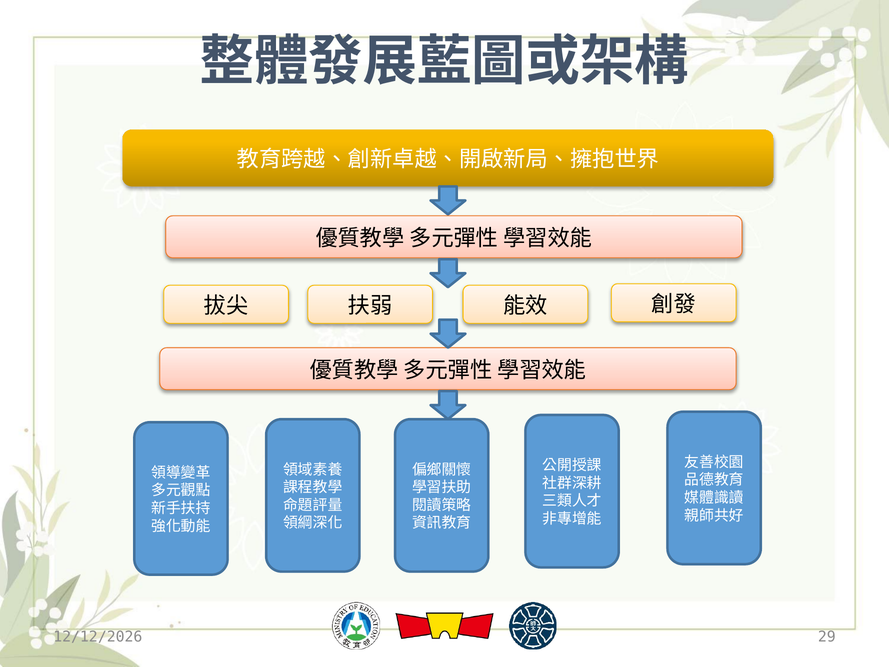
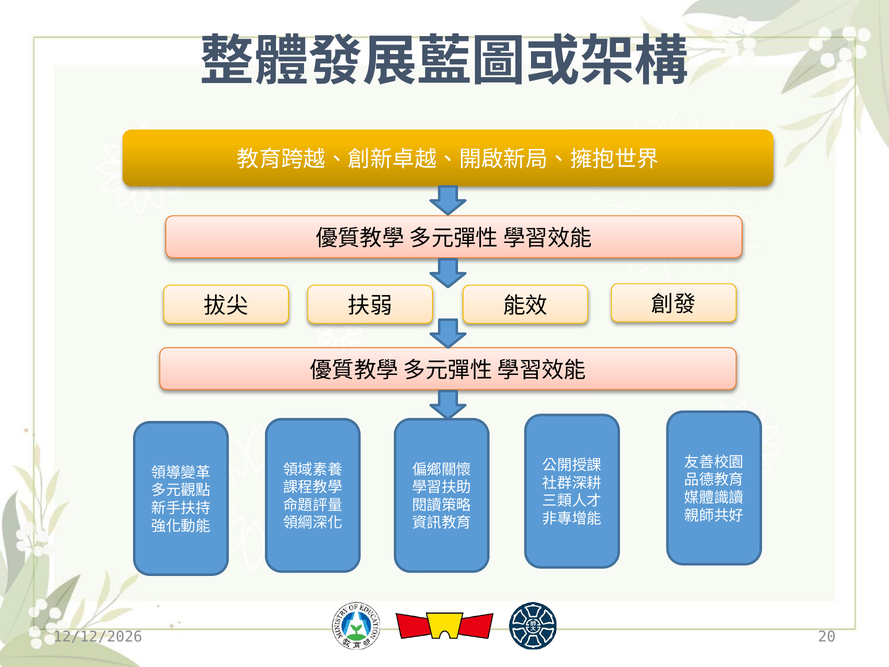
29: 29 -> 20
